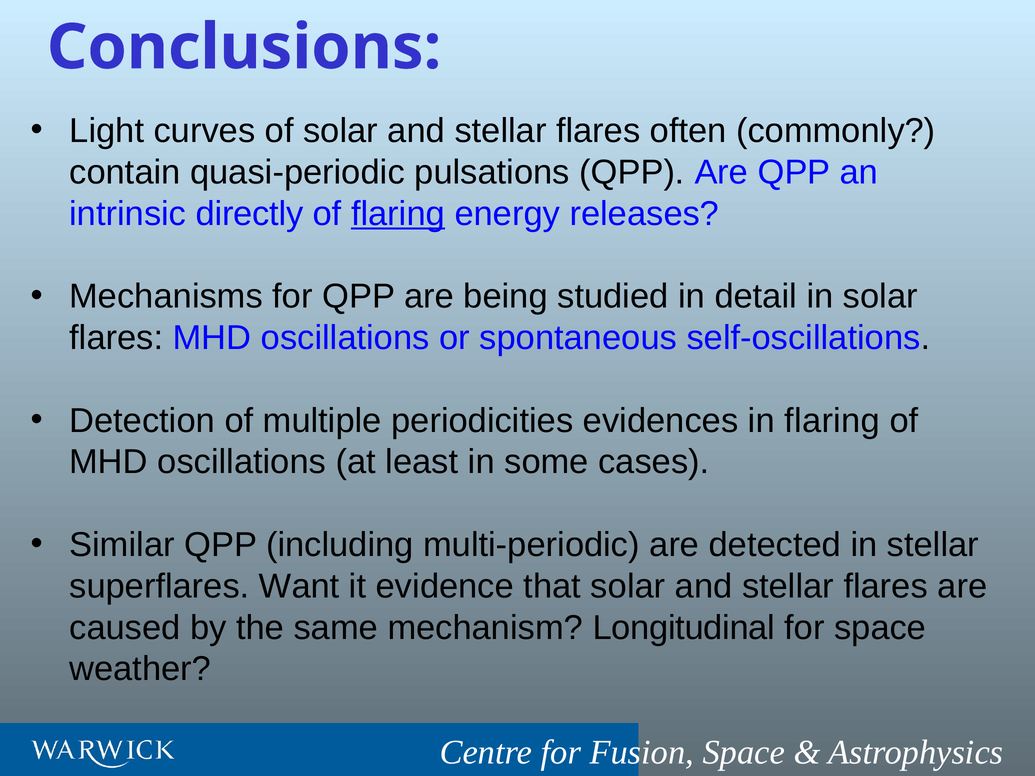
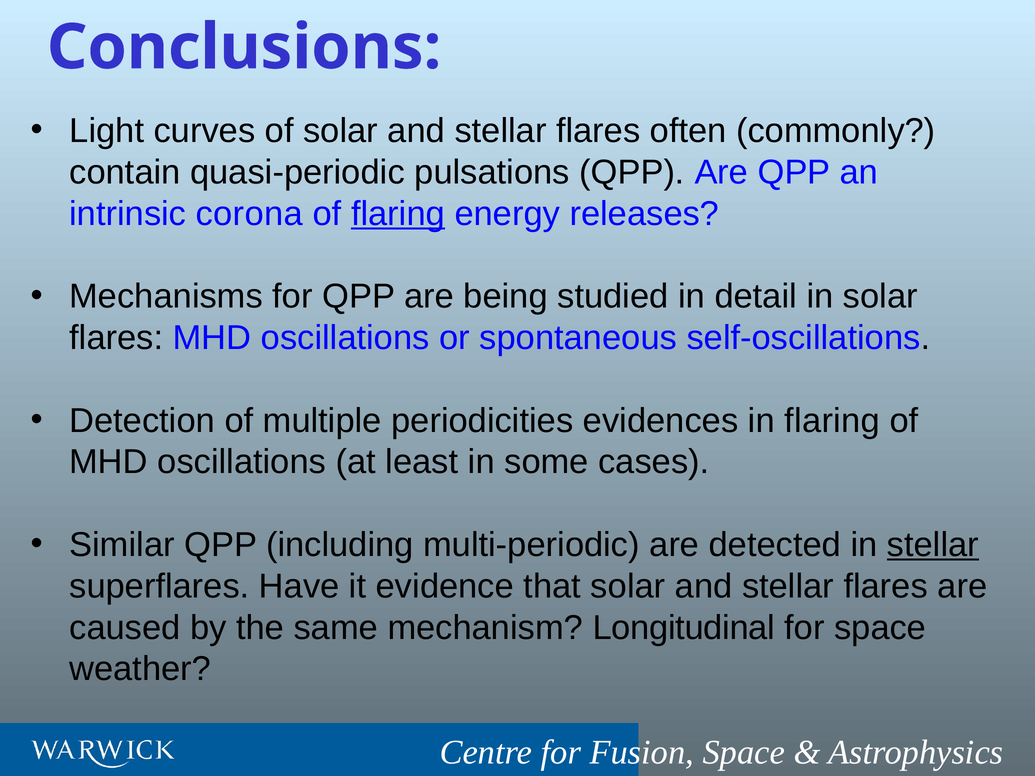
directly: directly -> corona
stellar at (933, 545) underline: none -> present
Want: Want -> Have
